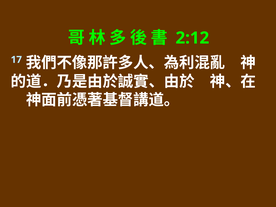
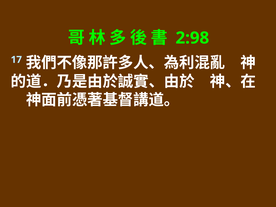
2:12: 2:12 -> 2:98
